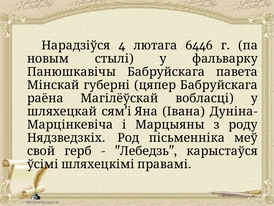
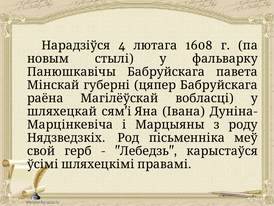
6446: 6446 -> 1608
